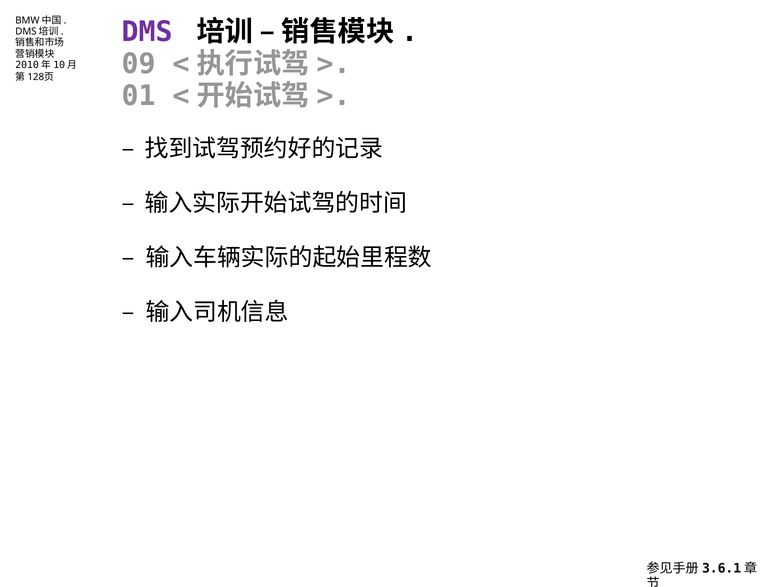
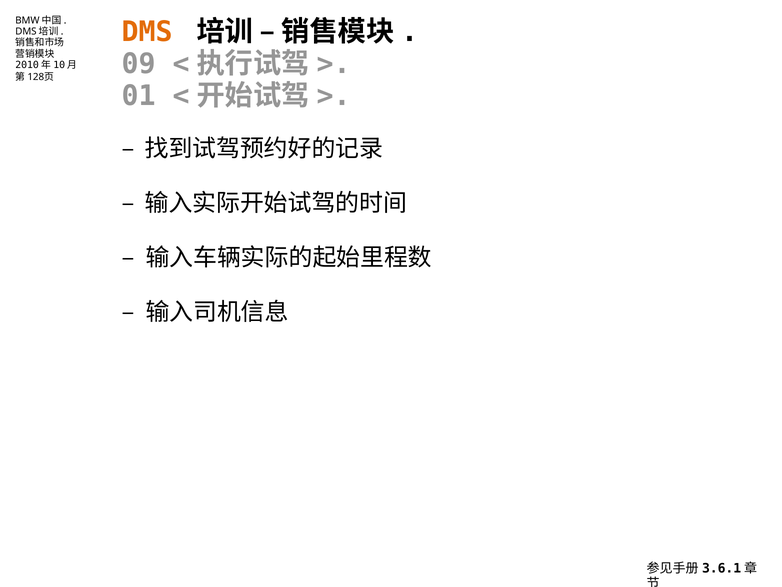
DMS colour: purple -> orange
